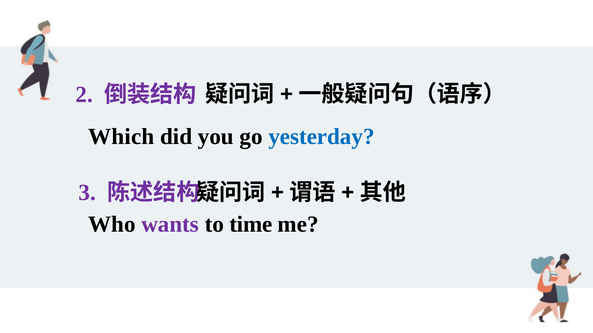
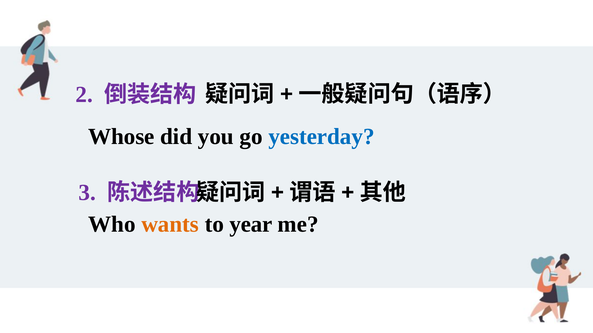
Which: Which -> Whose
wants colour: purple -> orange
time: time -> year
